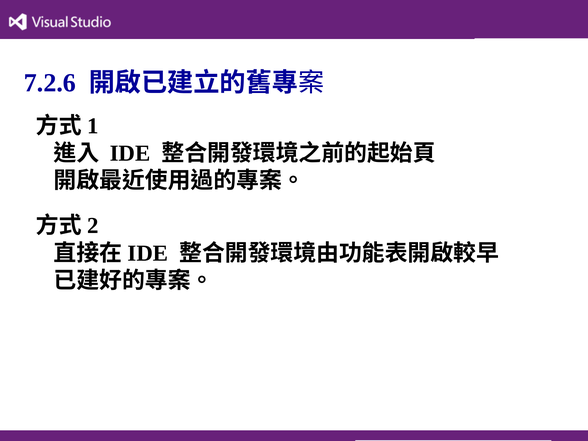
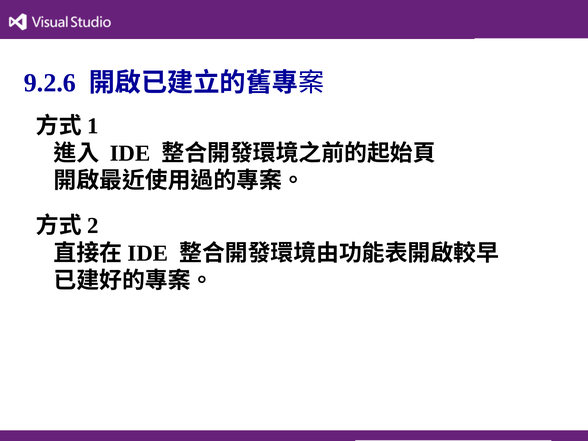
7.2.6: 7.2.6 -> 9.2.6
